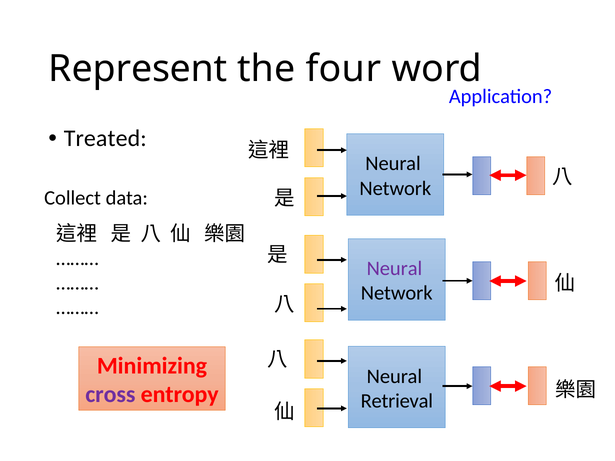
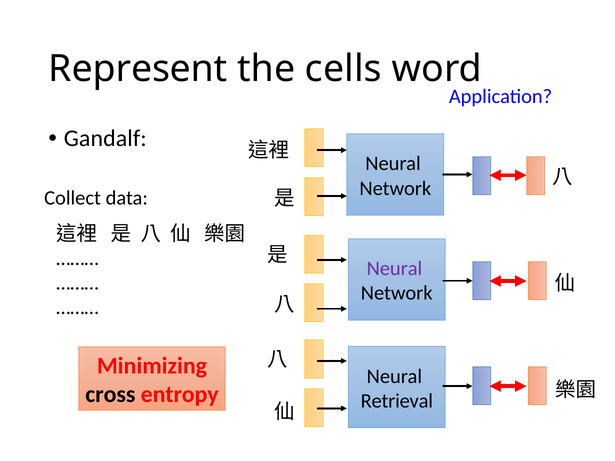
four: four -> cells
Treated: Treated -> Gandalf
cross colour: purple -> black
